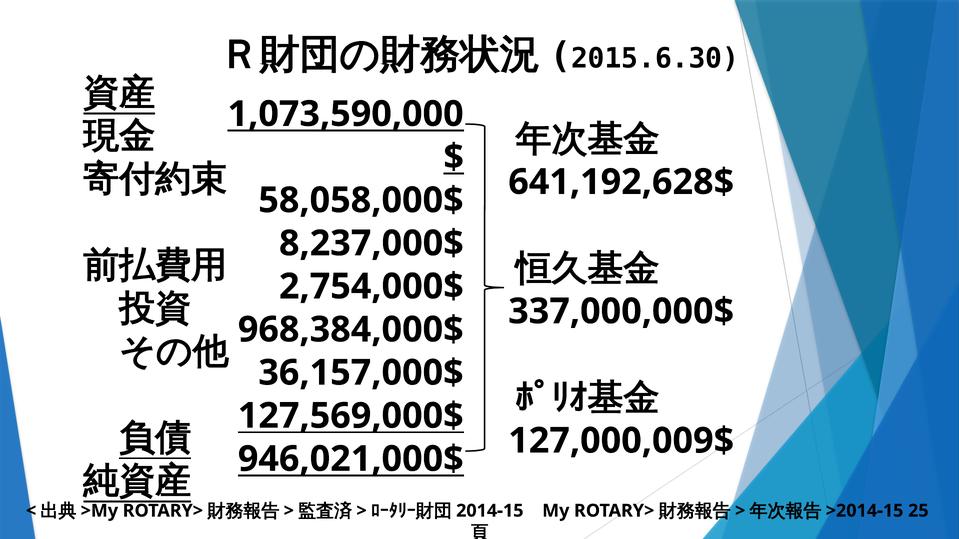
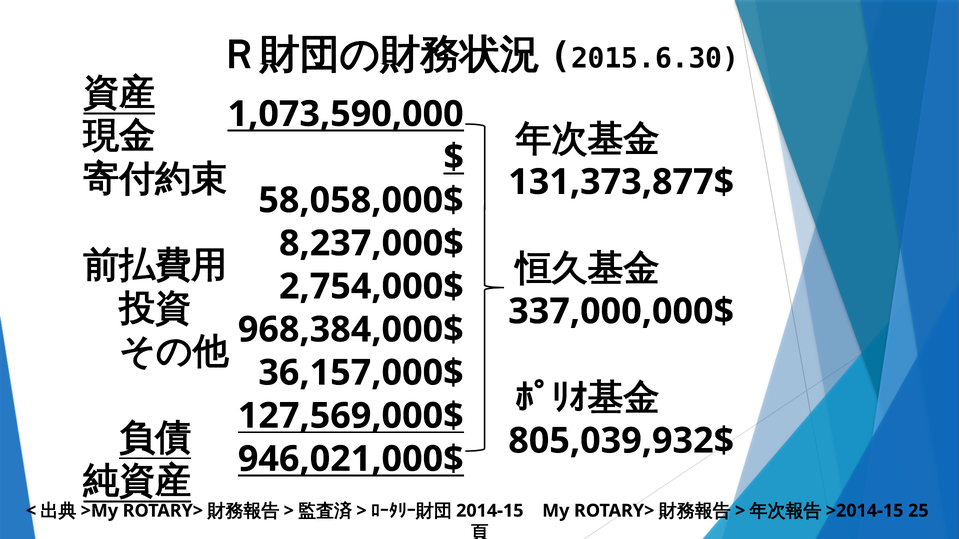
641,192,628$: 641,192,628$ -> 131,373,877$
127,000,009$: 127,000,009$ -> 805,039,932$
